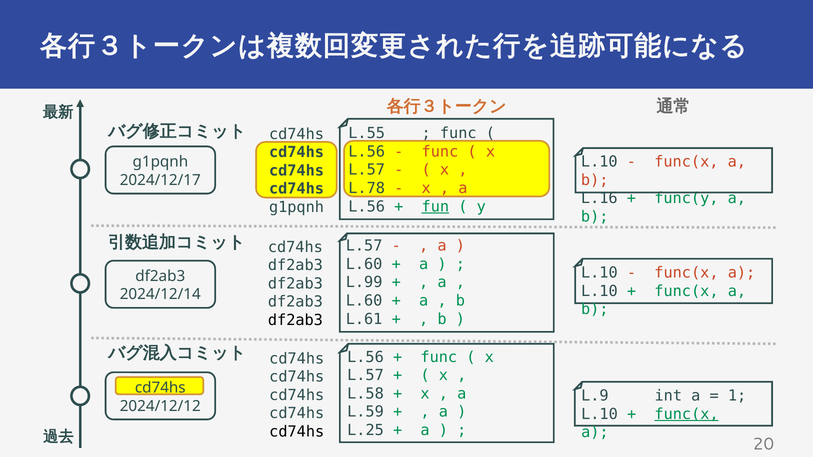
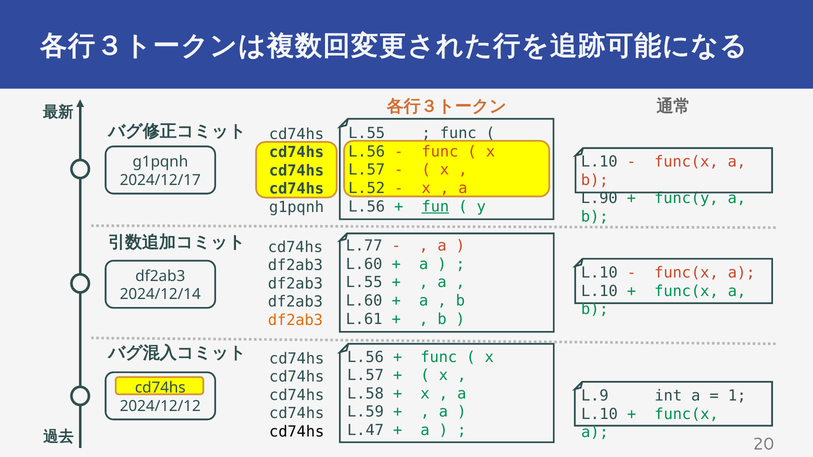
L.78: L.78 -> L.52
L.16: L.16 -> L.90
L.57 at (364, 246): L.57 -> L.77
L.99 at (364, 283): L.99 -> L.55
df2ab3 at (295, 320) colour: black -> orange
func(x at (687, 414) underline: present -> none
L.25: L.25 -> L.47
